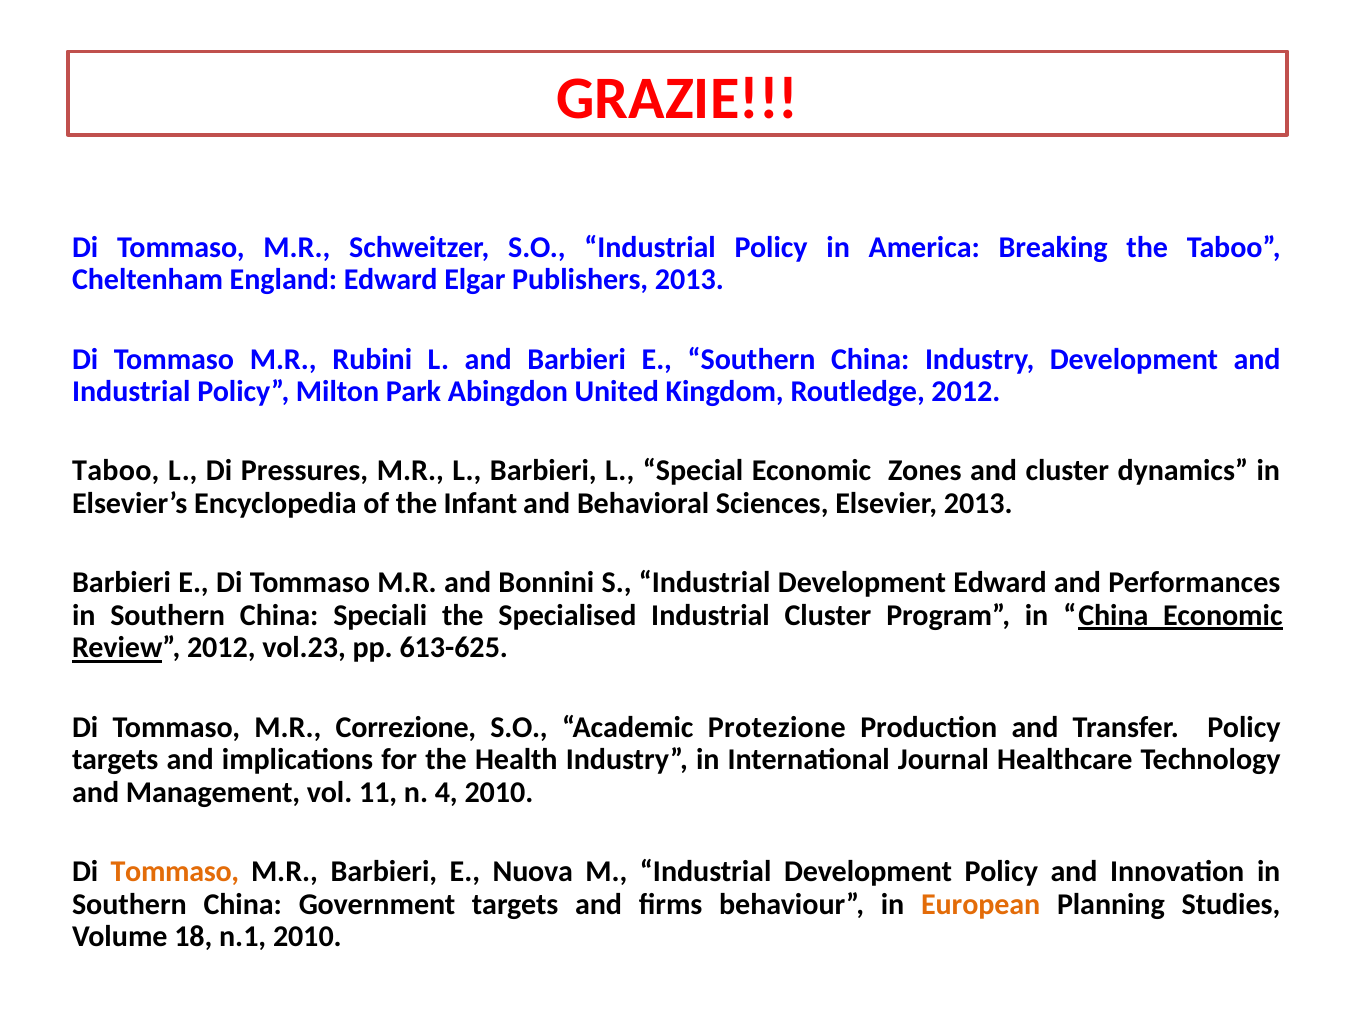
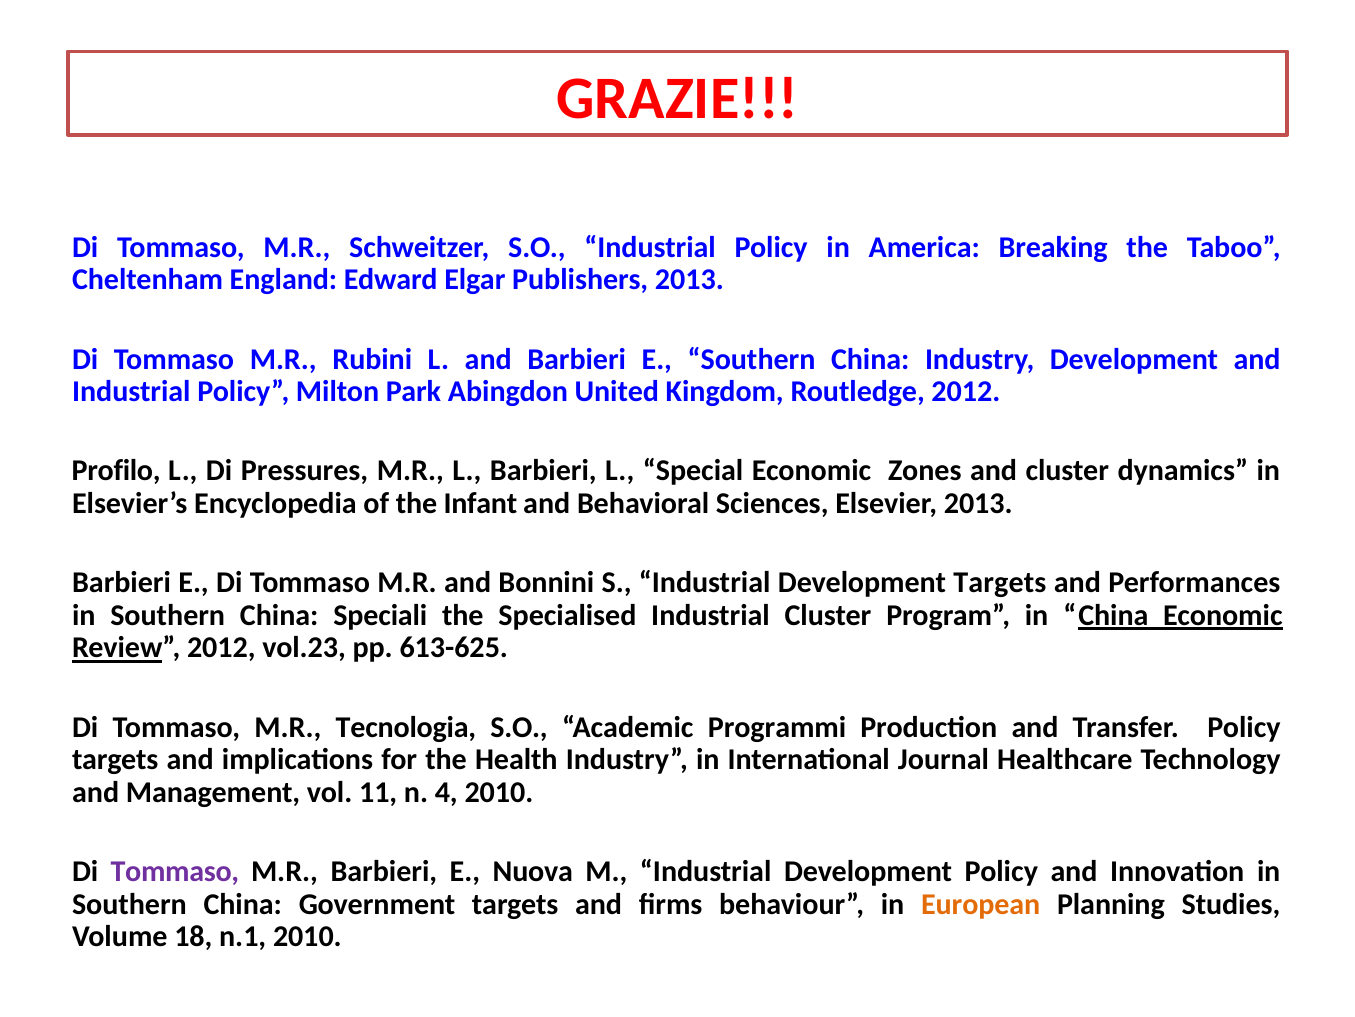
Taboo at (116, 471): Taboo -> Profilo
Development Edward: Edward -> Targets
Correzione: Correzione -> Tecnologia
Protezione: Protezione -> Programmi
Tommaso at (175, 871) colour: orange -> purple
